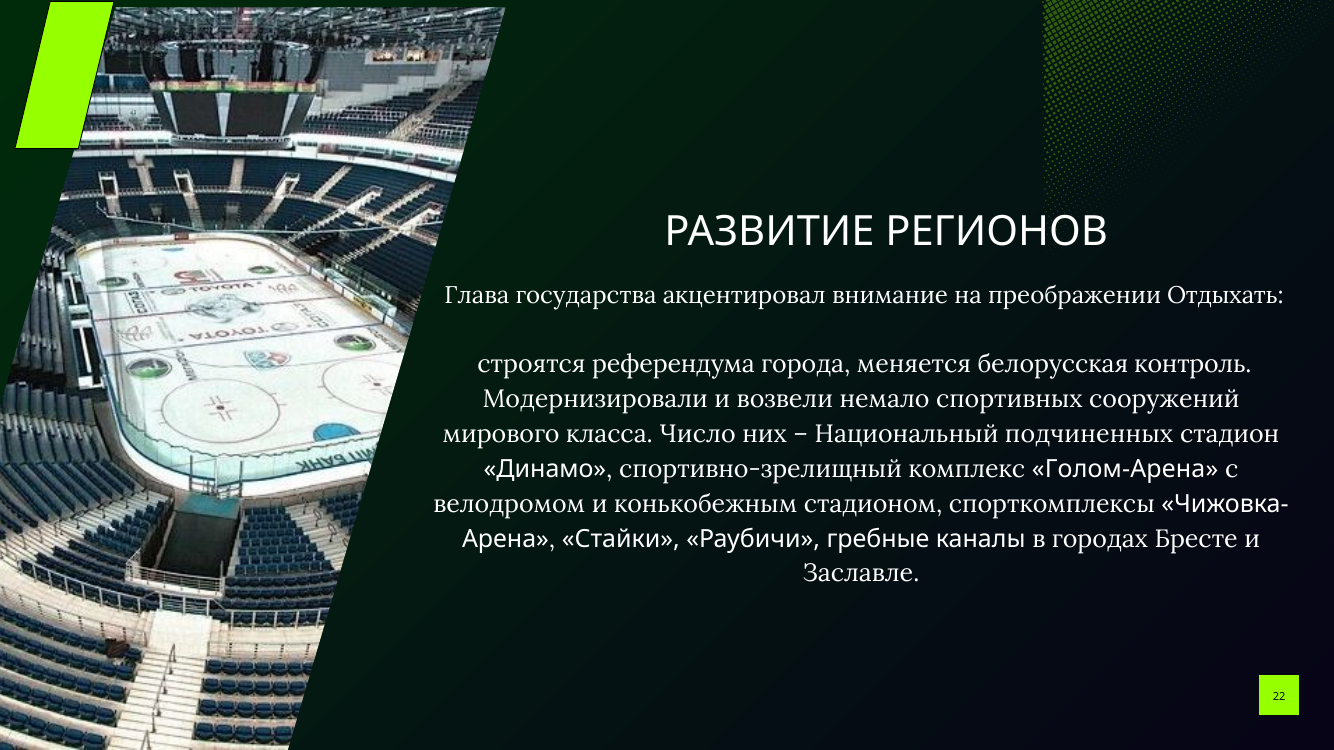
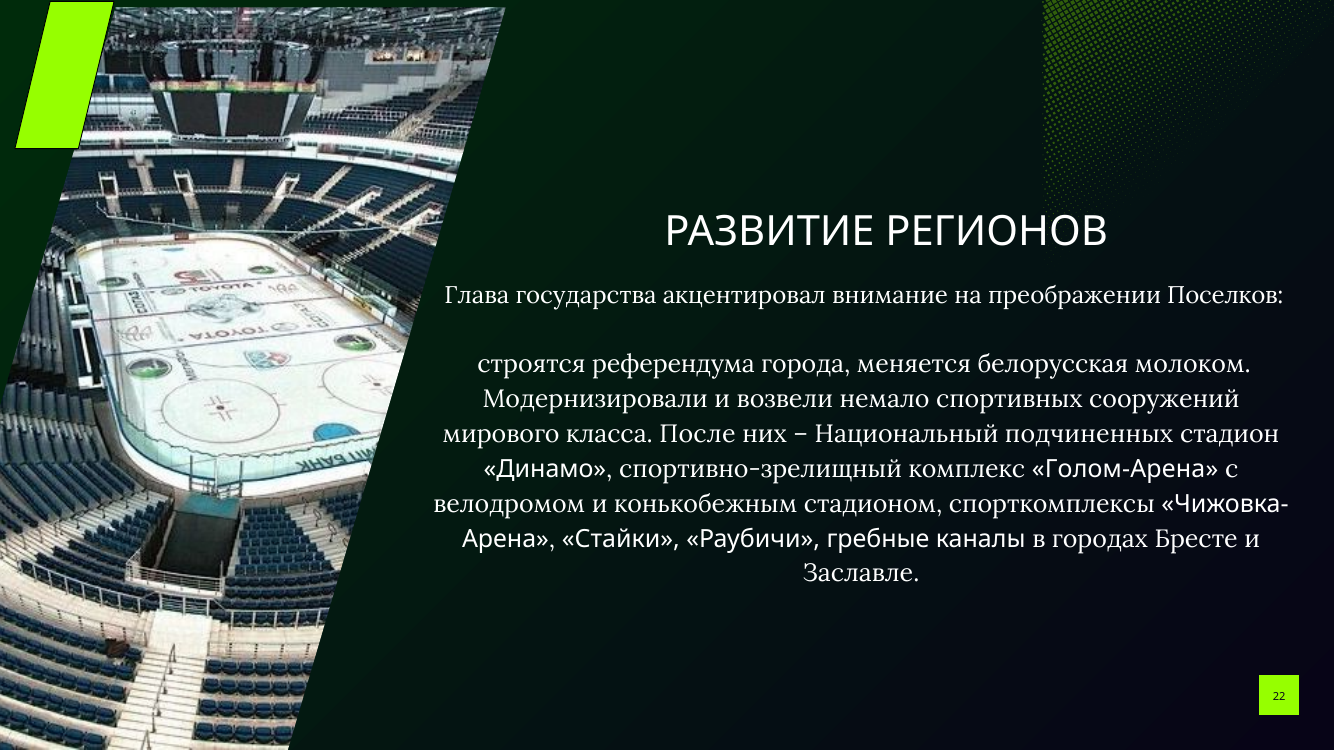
Отдыхать: Отдыхать -> Поселков
контроль: контроль -> молоком
Число: Число -> После
